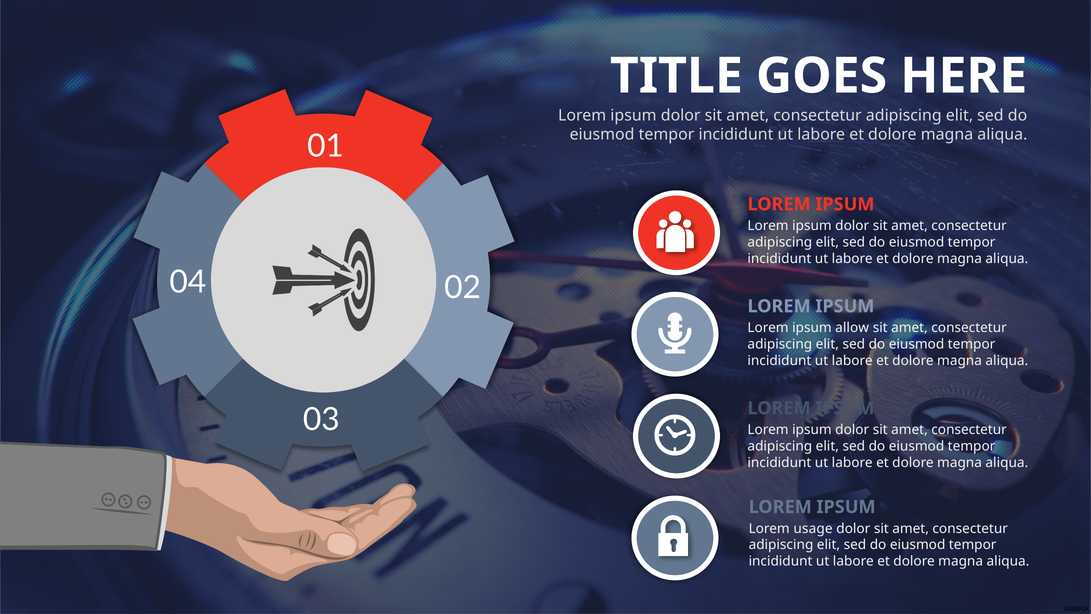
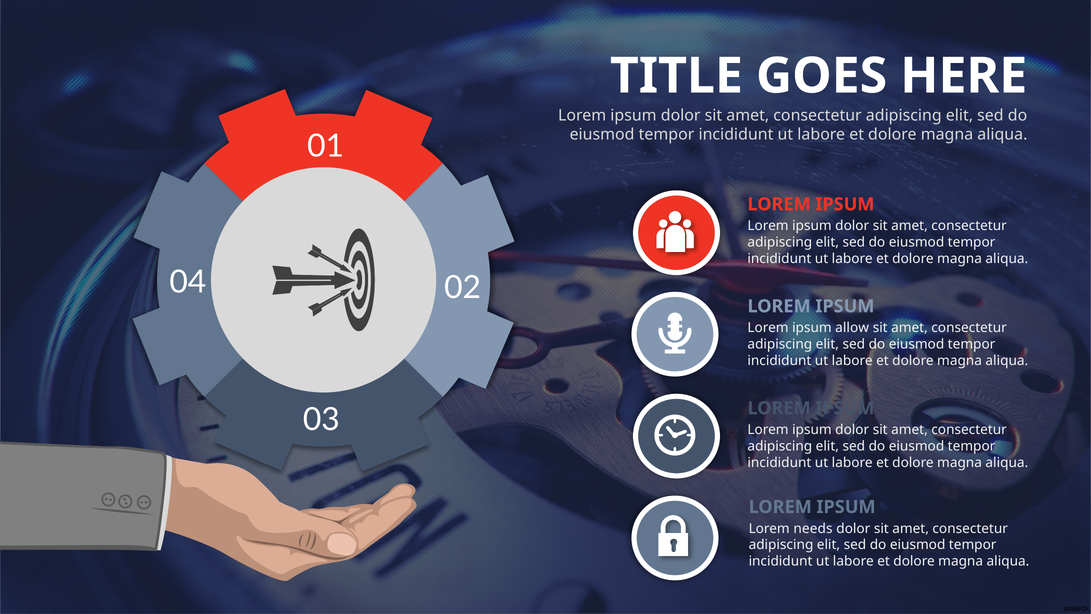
usage: usage -> needs
